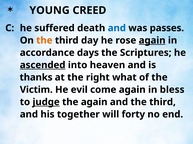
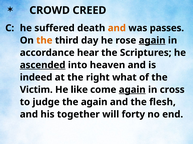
YOUNG: YOUNG -> CROWD
and at (117, 28) colour: blue -> orange
days: days -> hear
thanks: thanks -> indeed
evil: evil -> like
again at (132, 90) underline: none -> present
bless: bless -> cross
judge underline: present -> none
and the third: third -> flesh
